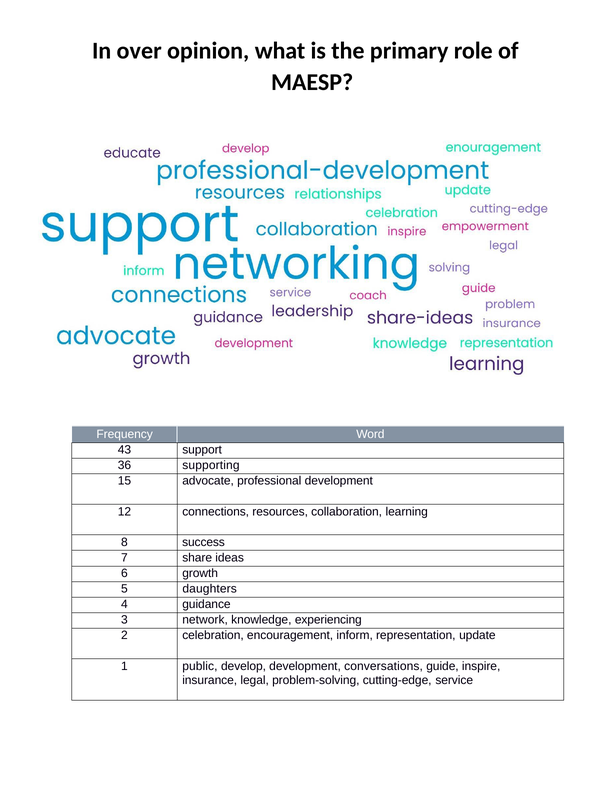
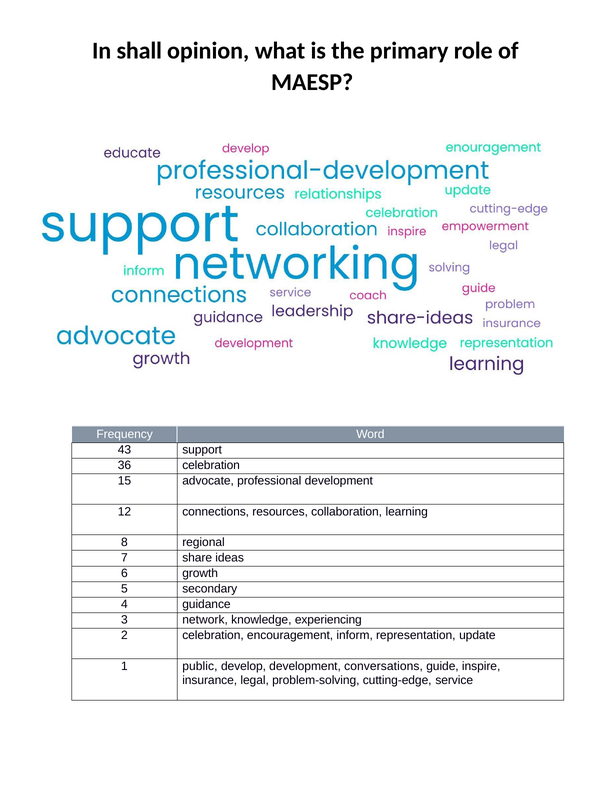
over: over -> shall
36 supporting: supporting -> celebration
success: success -> regional
daughters: daughters -> secondary
